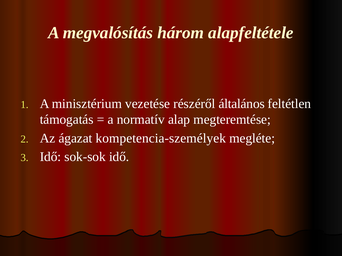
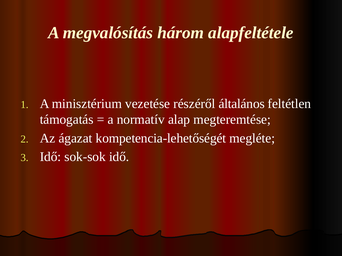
kompetencia-személyek: kompetencia-személyek -> kompetencia-lehetőségét
